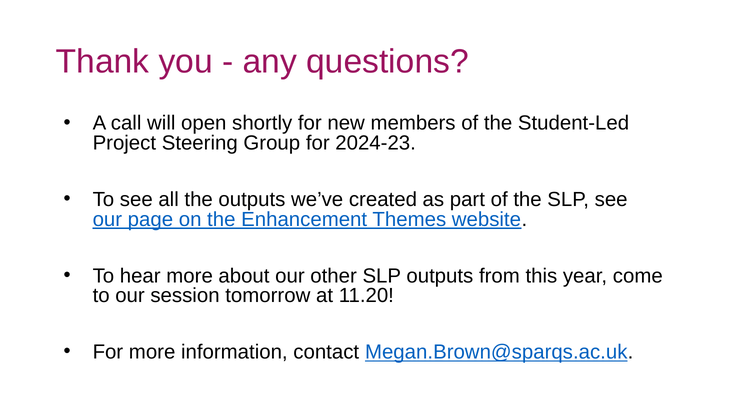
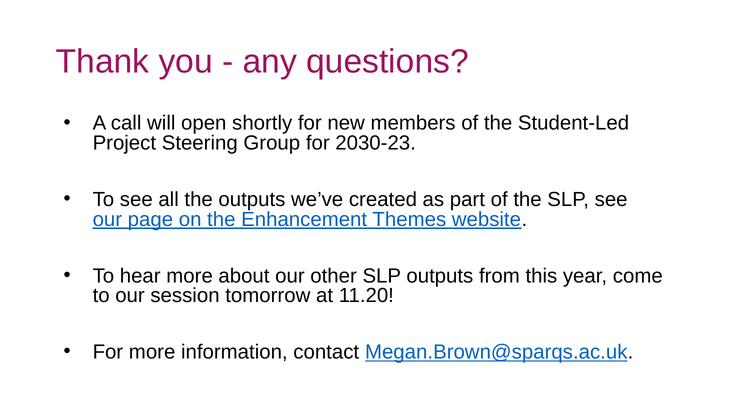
2024-23: 2024-23 -> 2030-23
